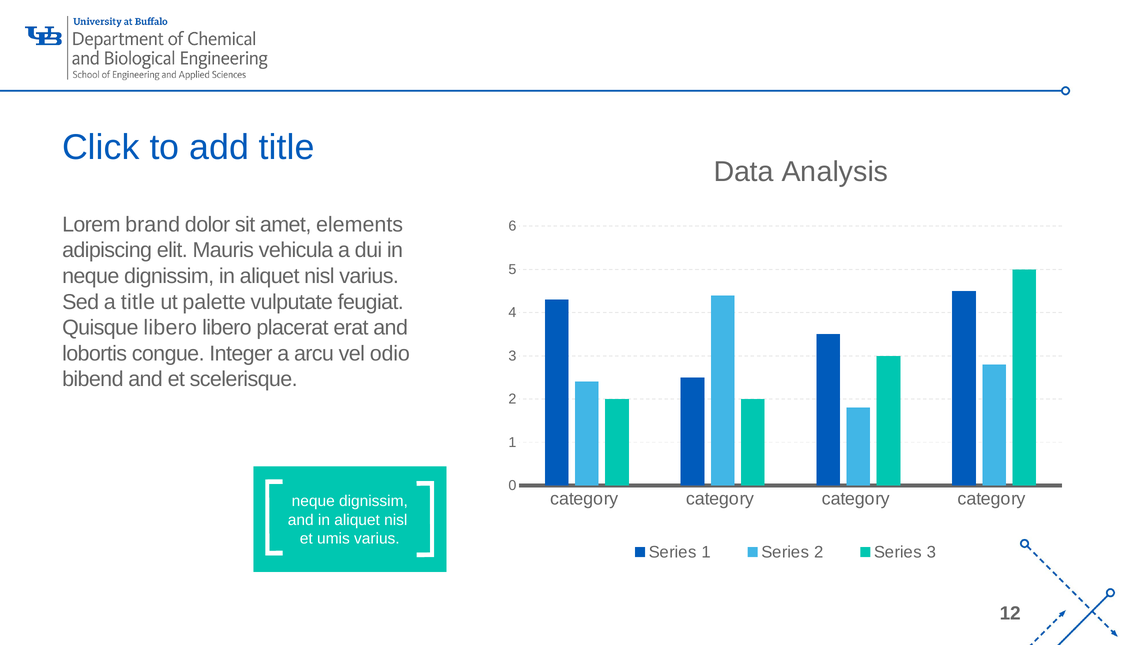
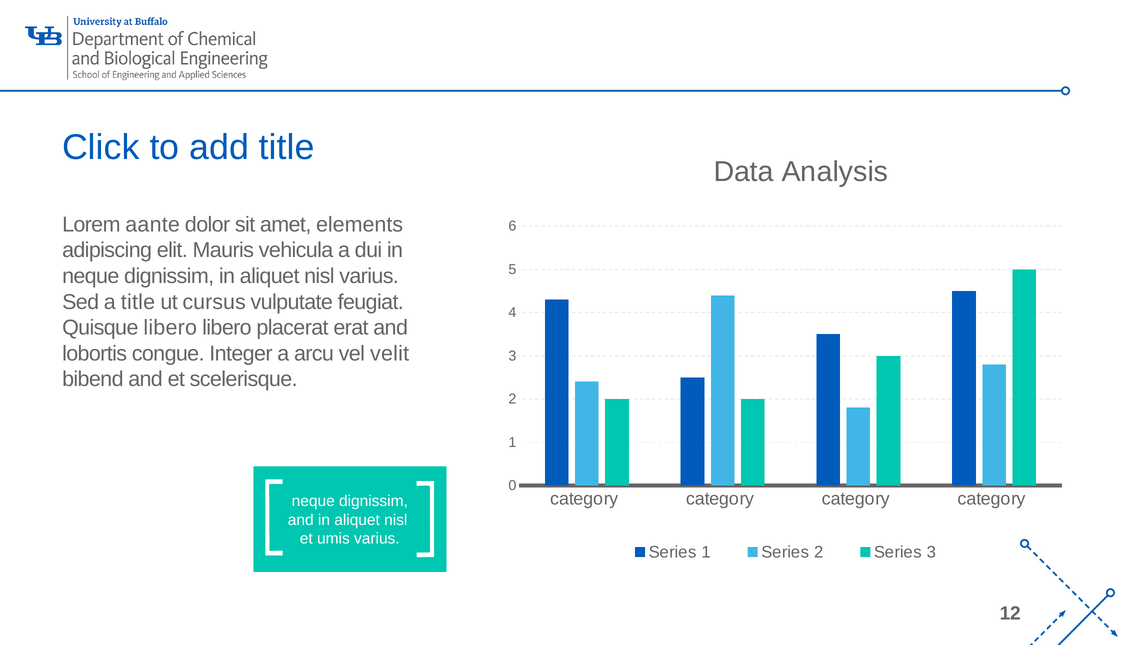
brand: brand -> aante
palette: palette -> cursus
odio: odio -> velit
